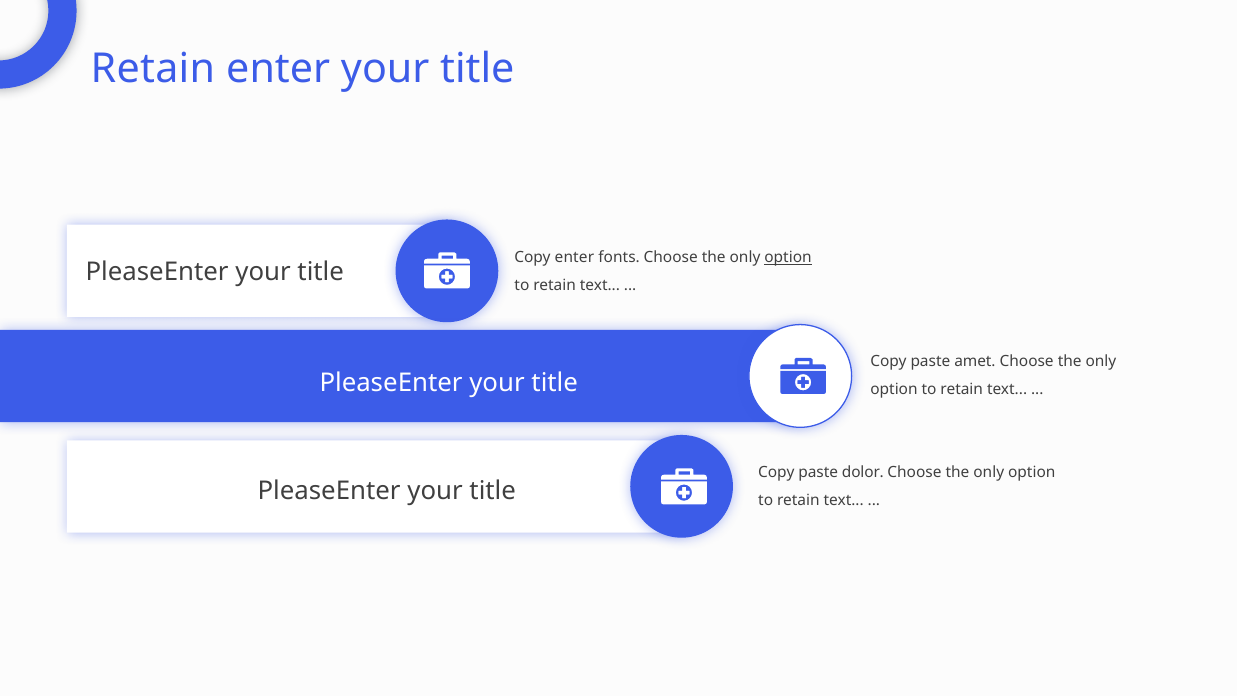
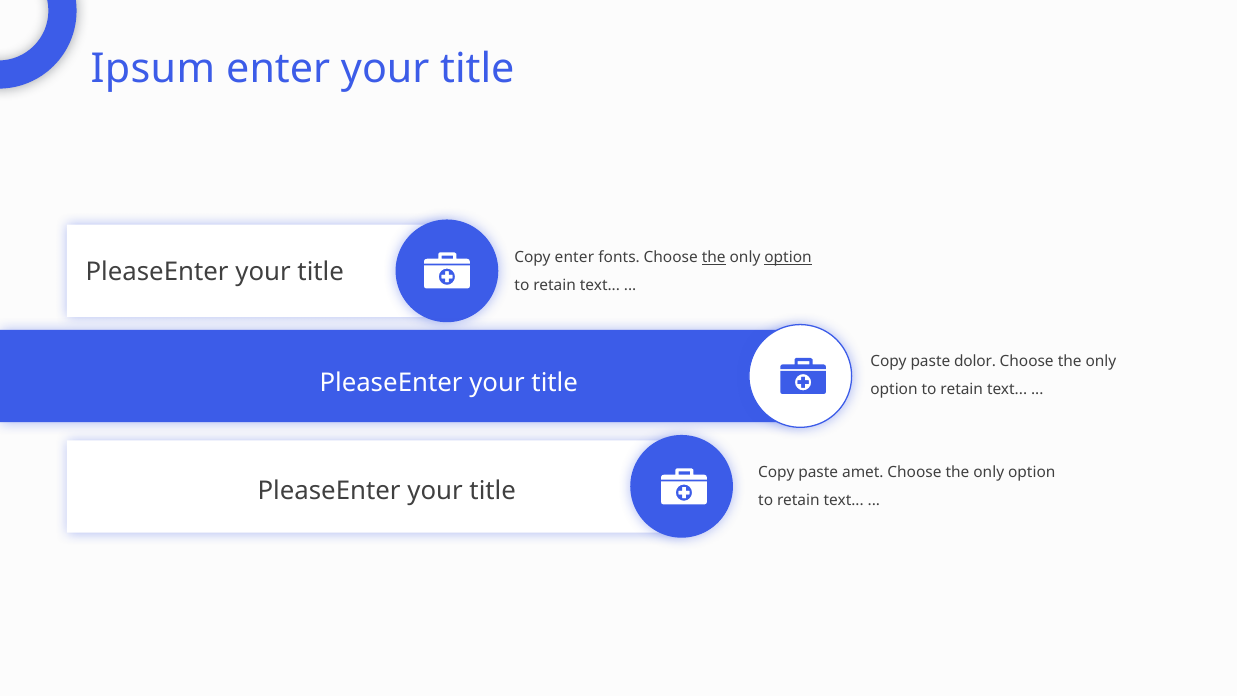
Retain at (153, 69): Retain -> Ipsum
the at (714, 258) underline: none -> present
amet: amet -> dolor
dolor: dolor -> amet
